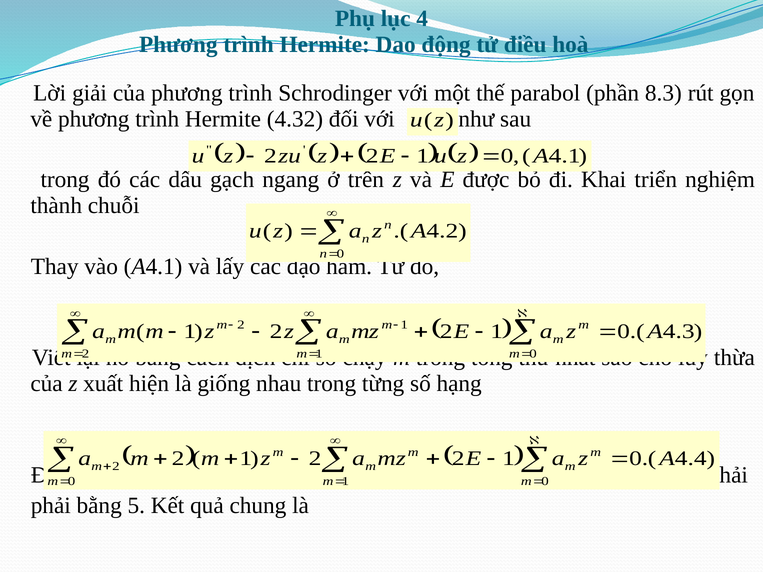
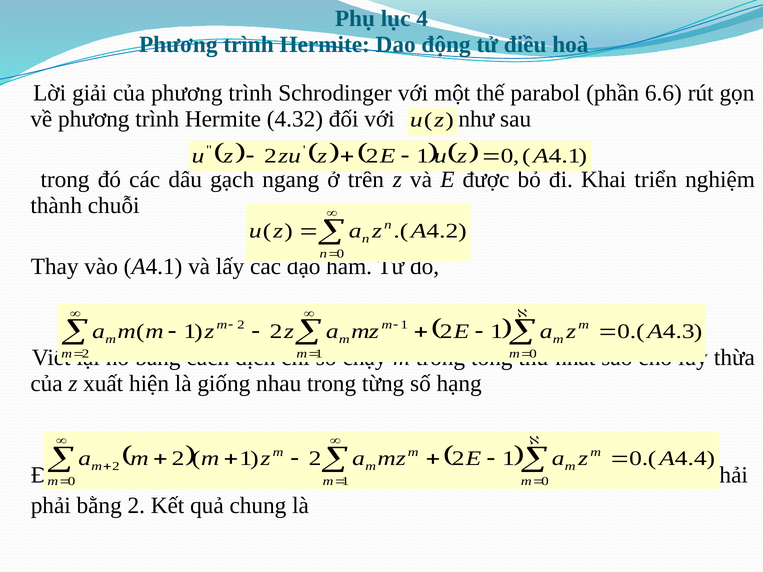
8.3: 8.3 -> 6.6
bằng 5: 5 -> 2
